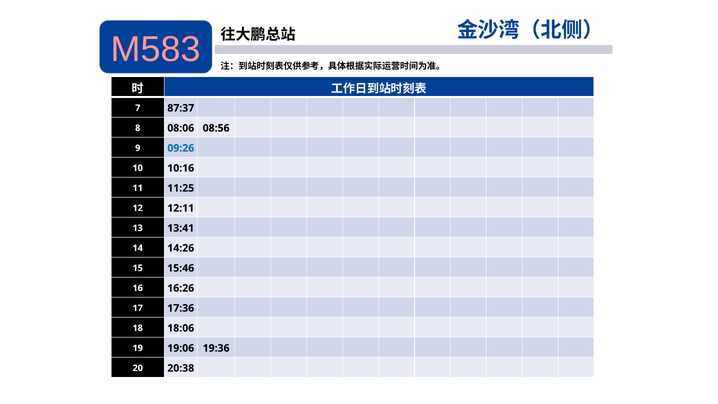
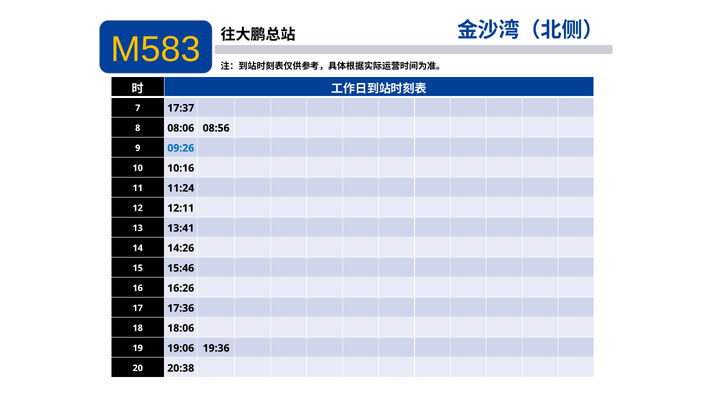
M583 colour: pink -> yellow
87:37: 87:37 -> 17:37
11:25: 11:25 -> 11:24
